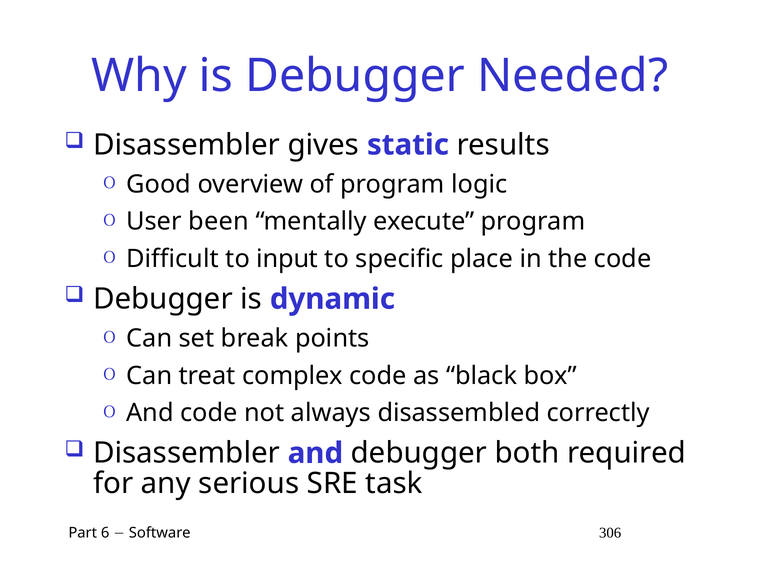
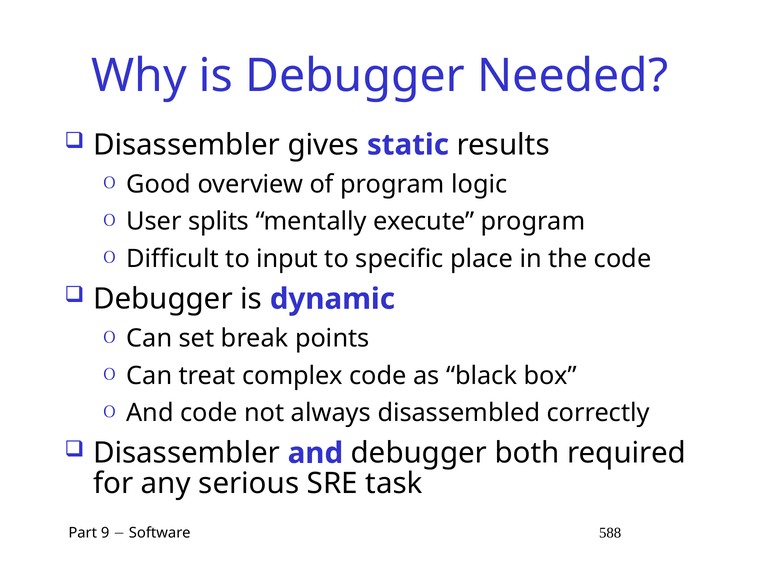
been: been -> splits
6: 6 -> 9
306: 306 -> 588
